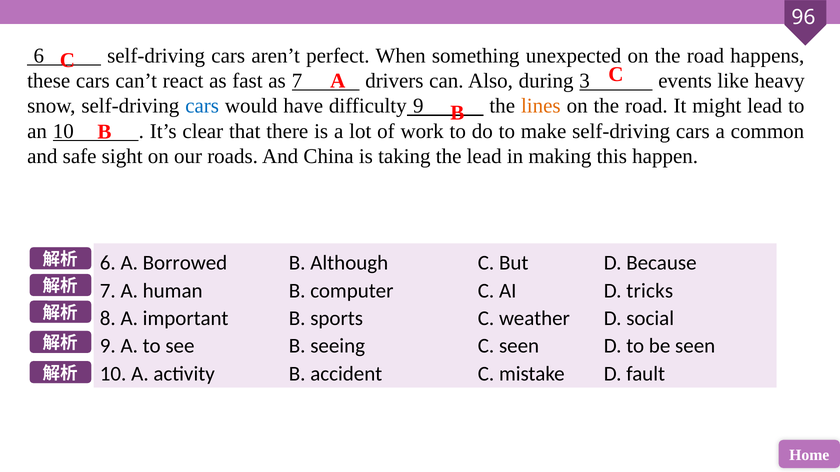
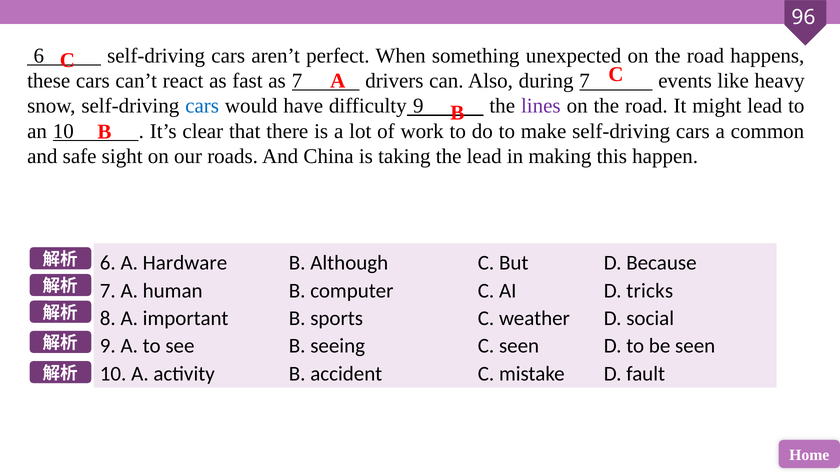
during 3: 3 -> 7
lines colour: orange -> purple
Borrowed: Borrowed -> Hardware
